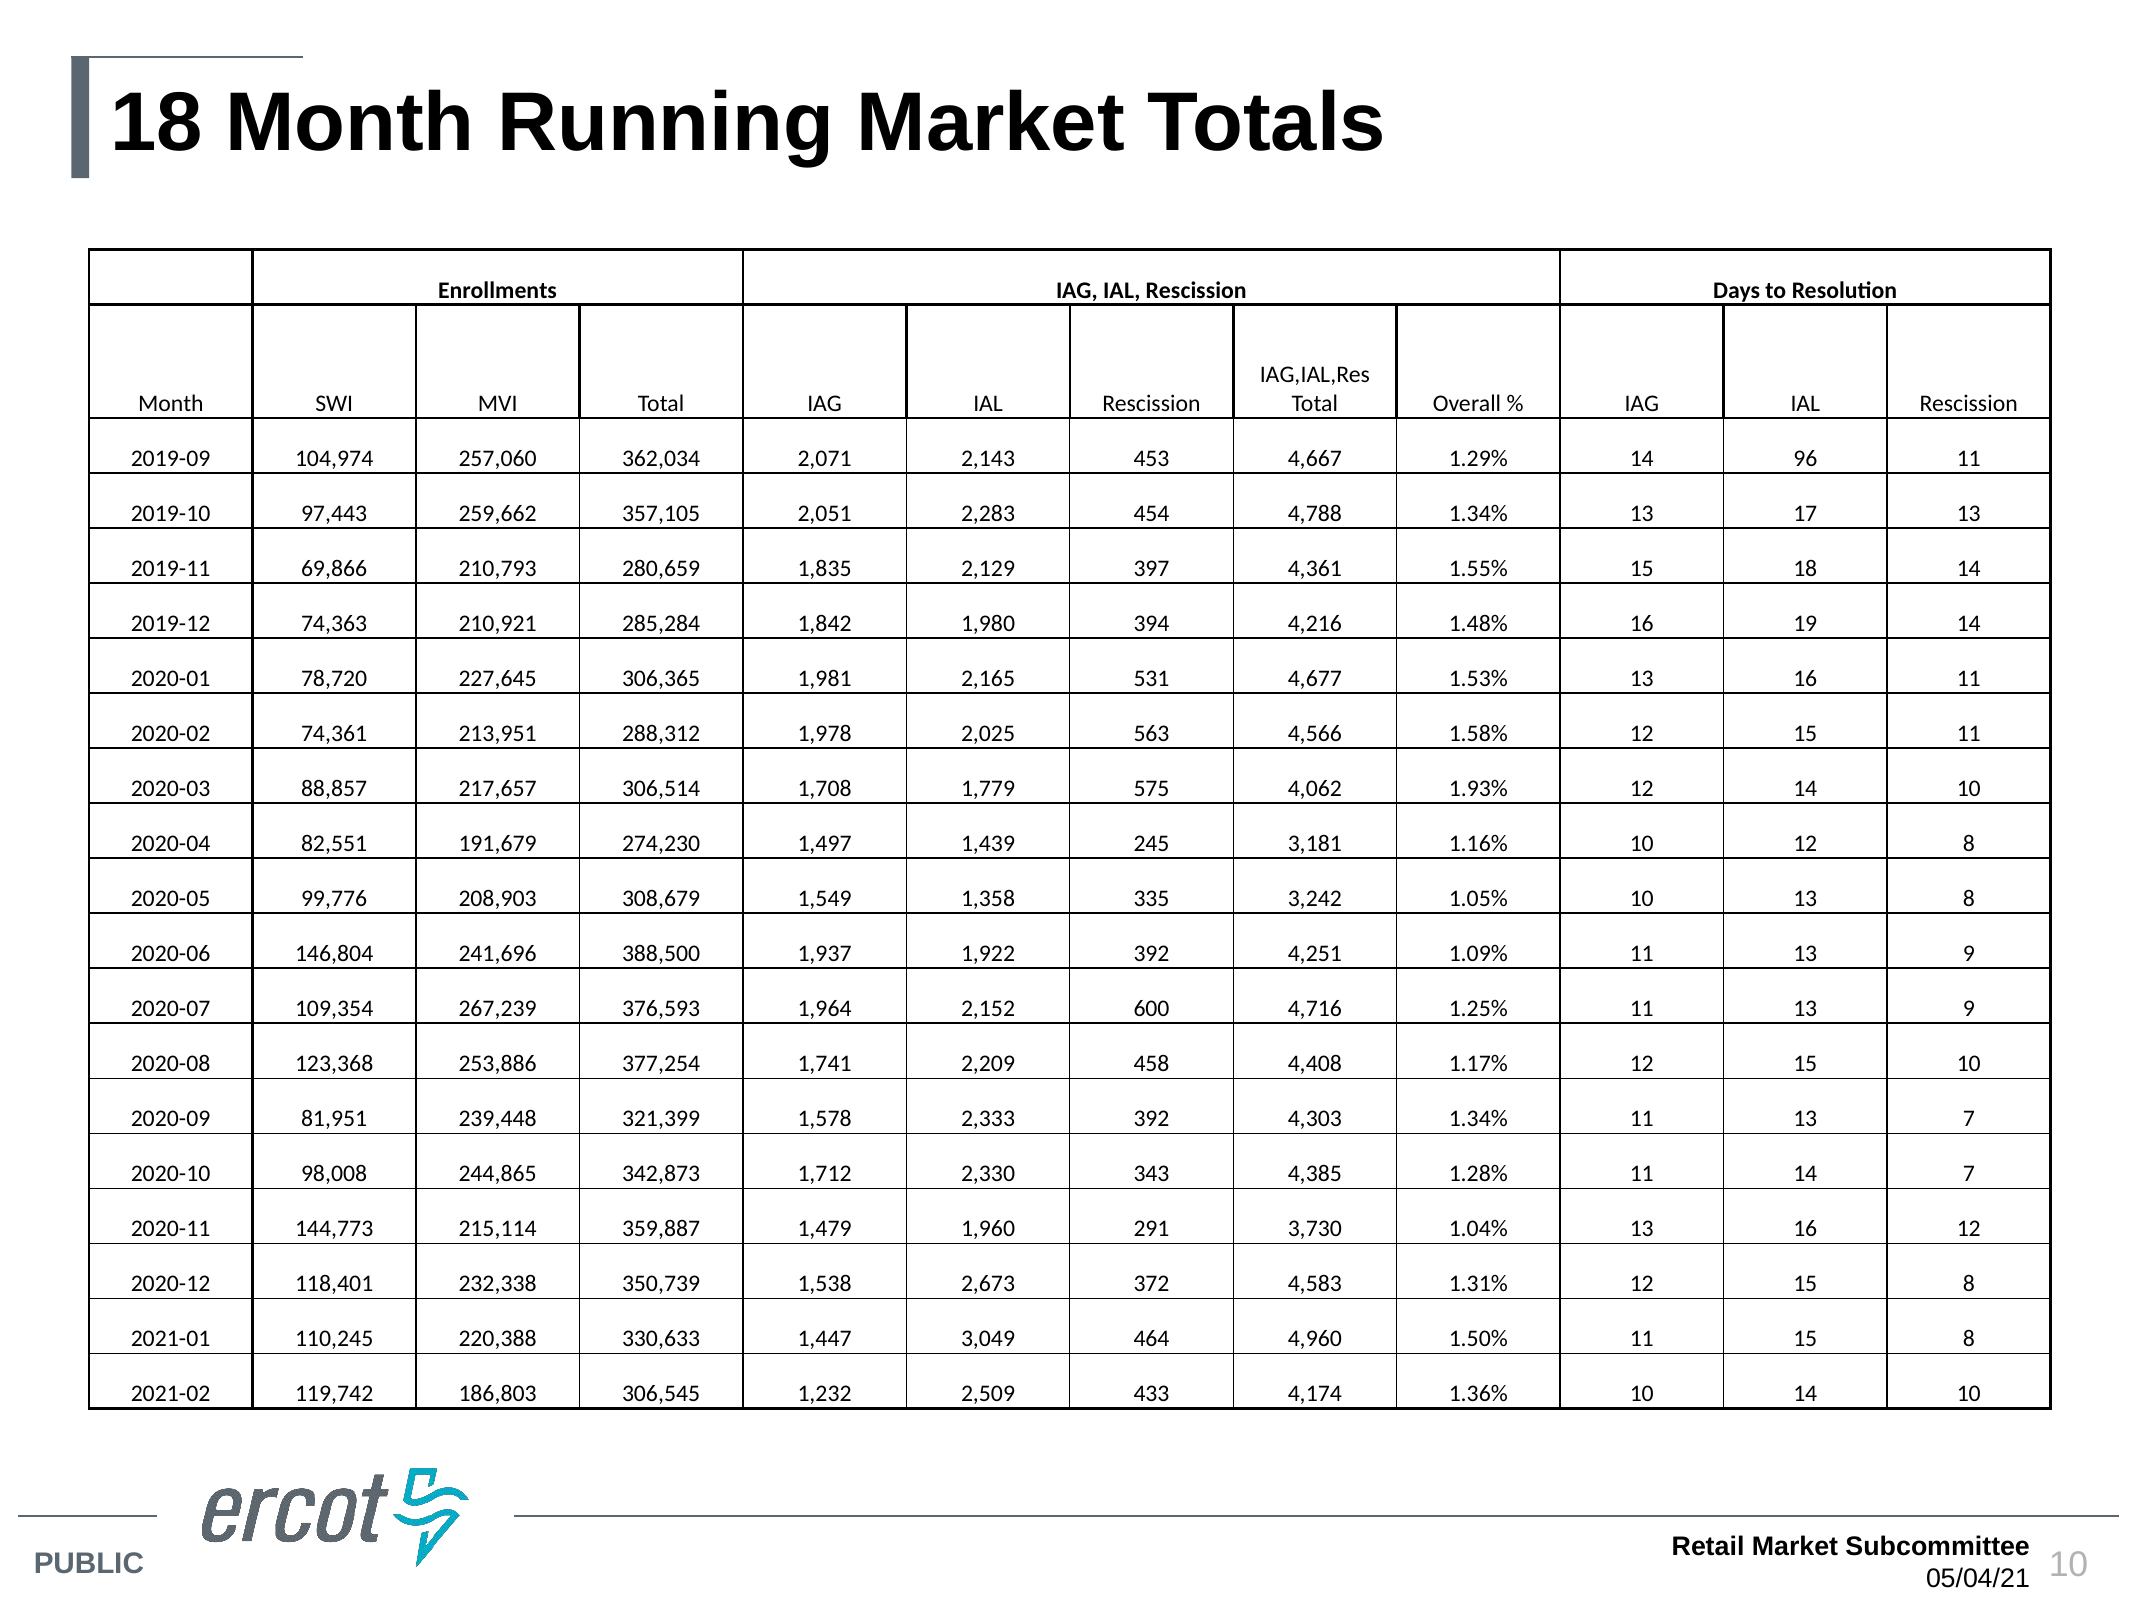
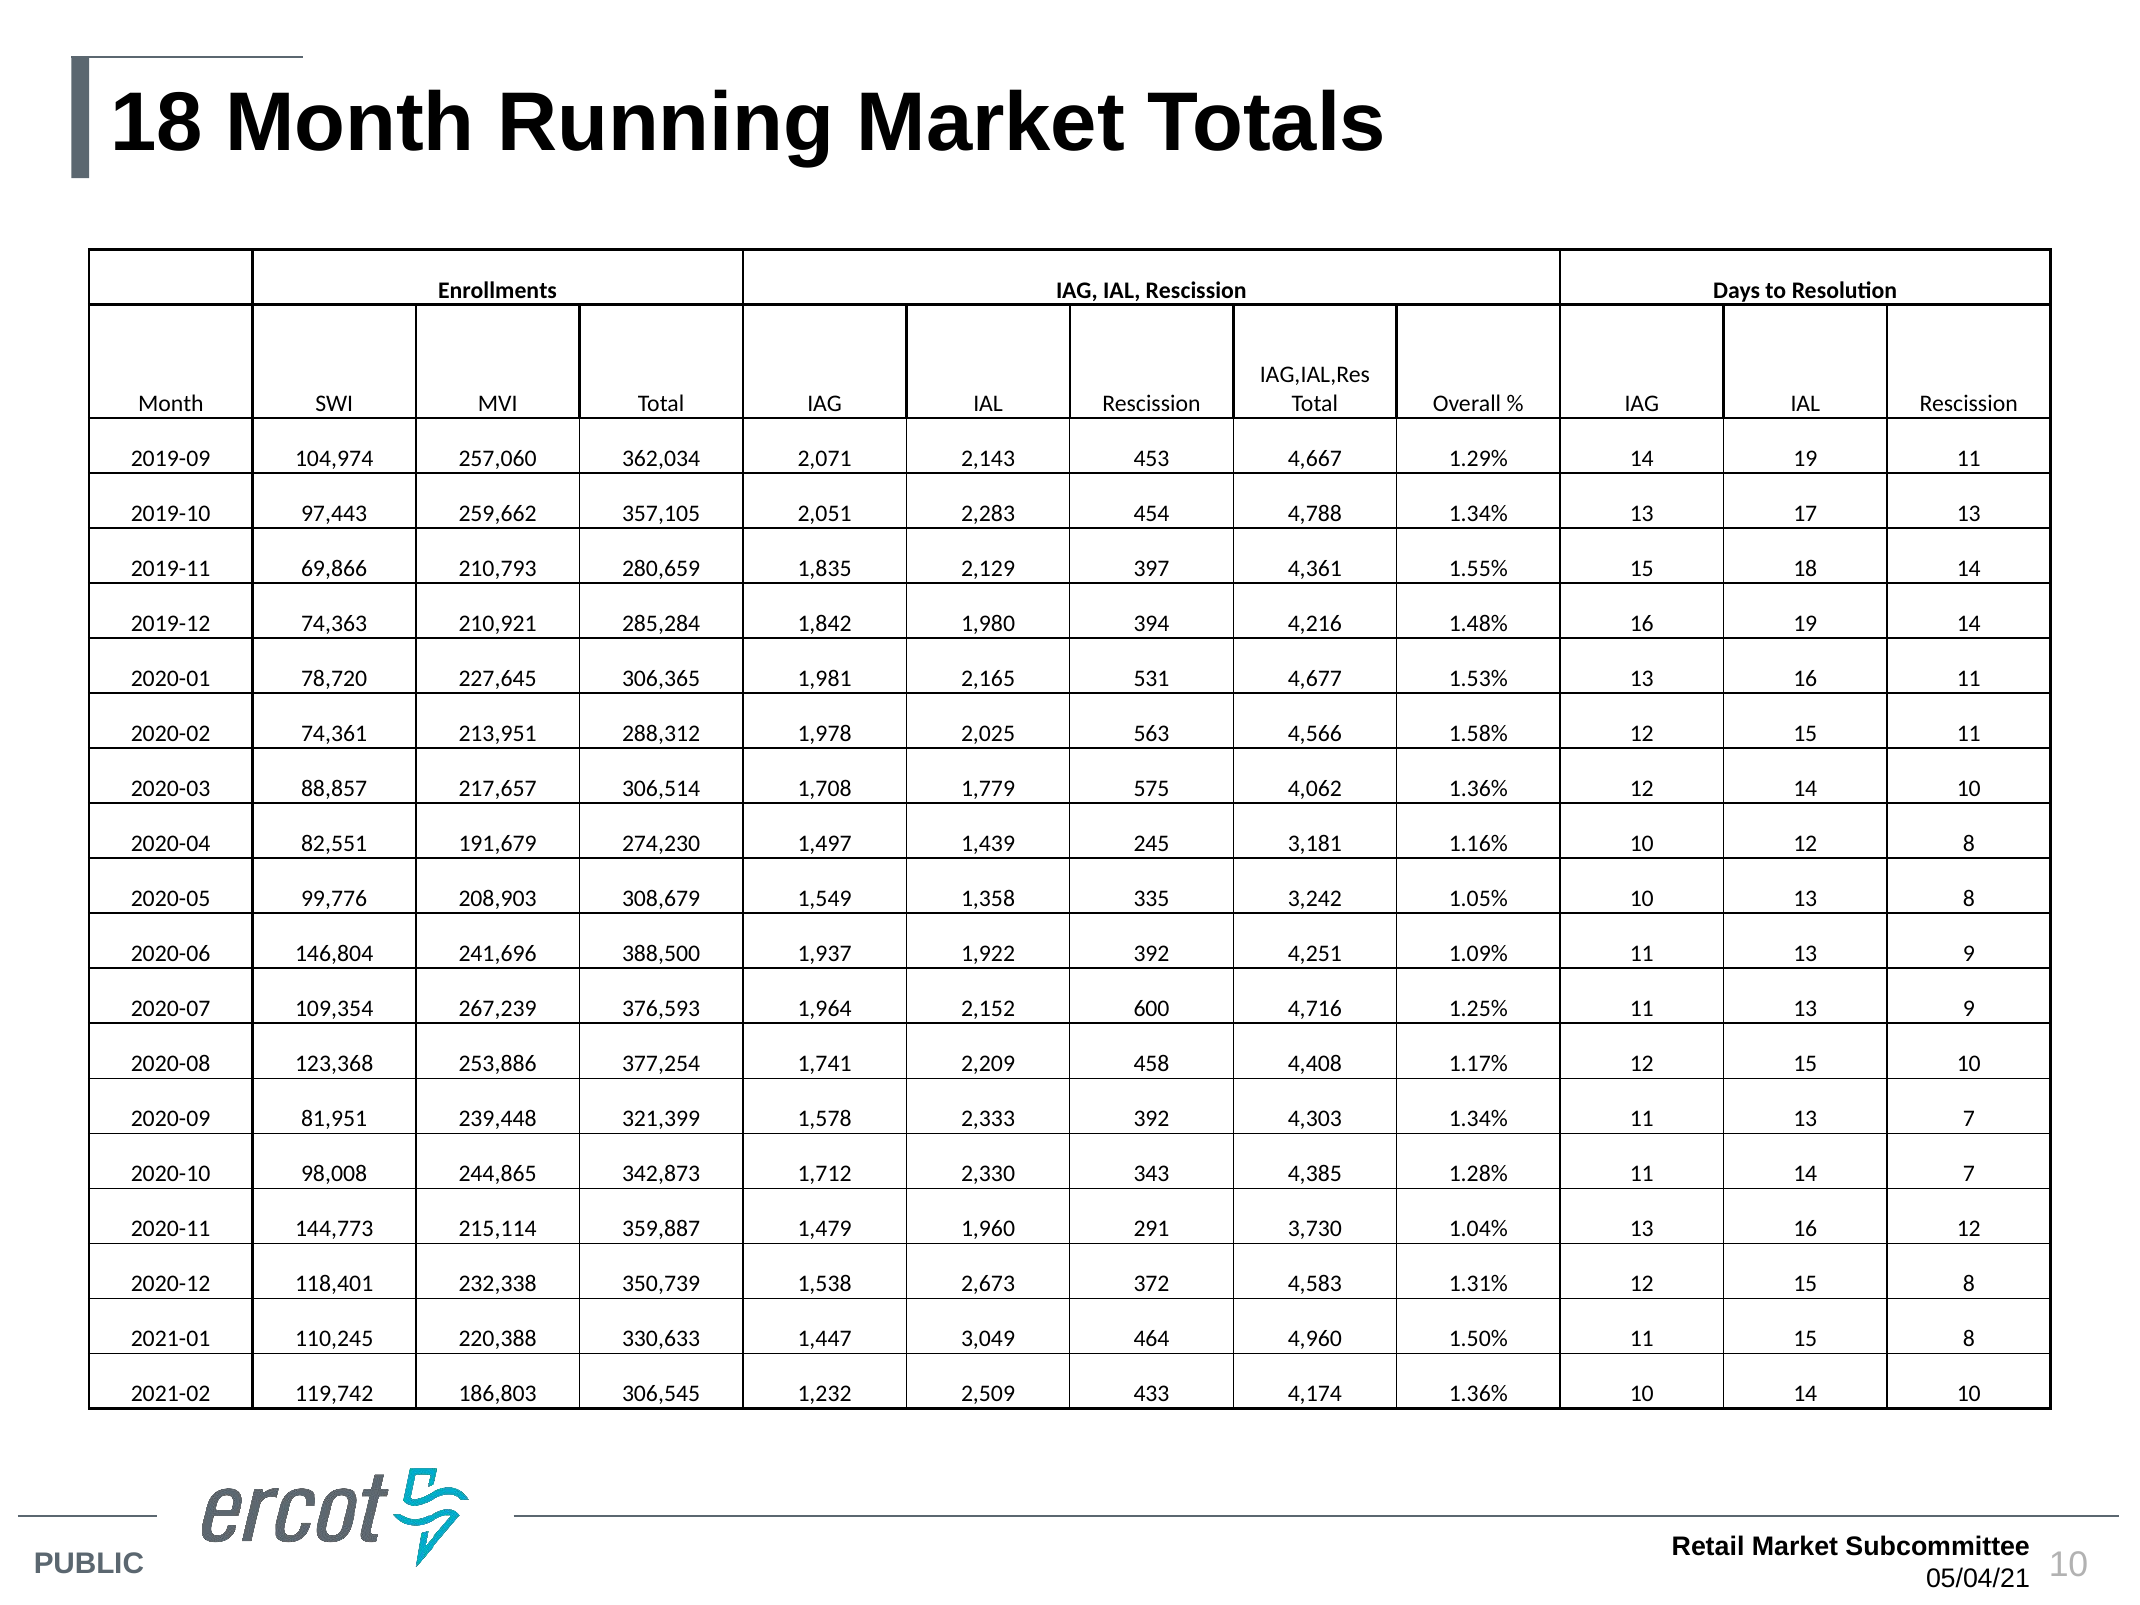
14 96: 96 -> 19
4,062 1.93%: 1.93% -> 1.36%
